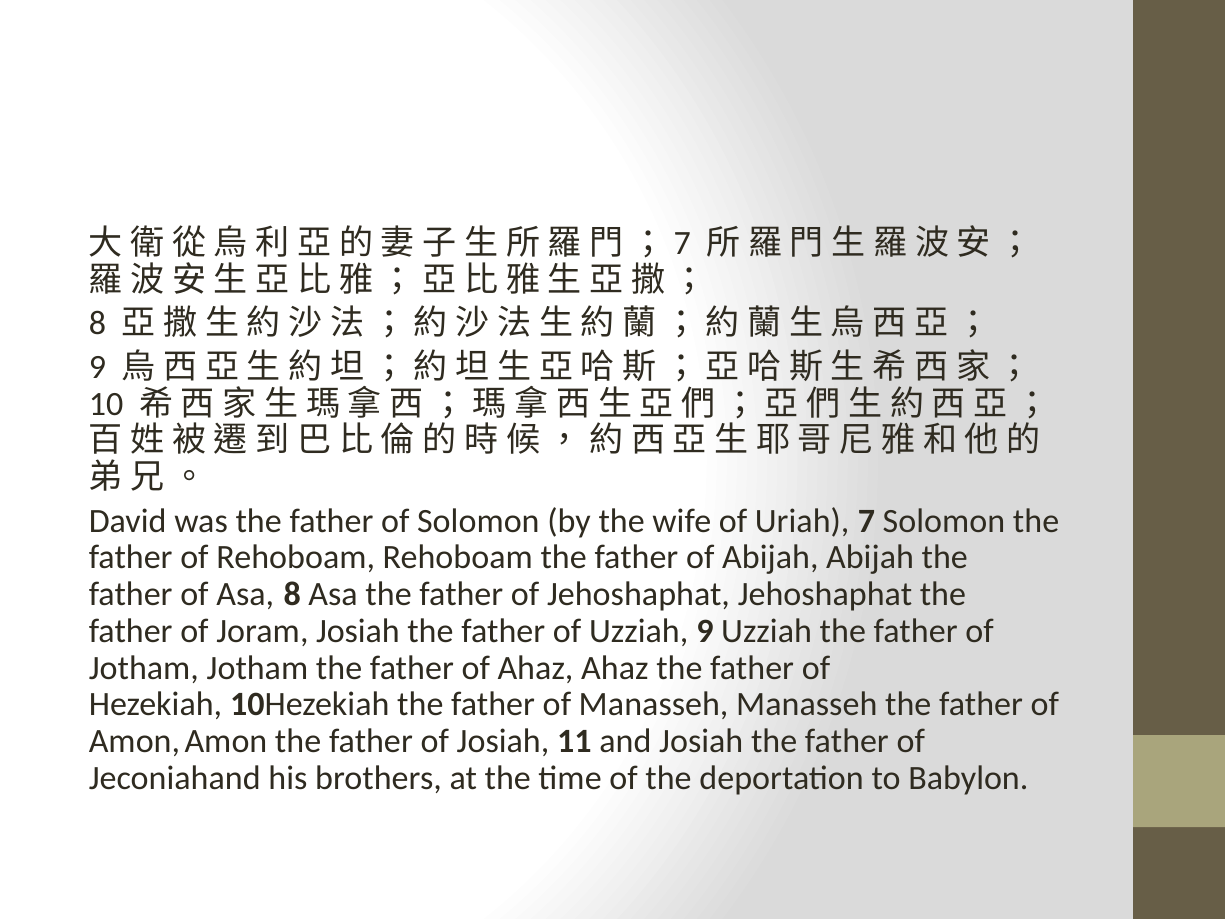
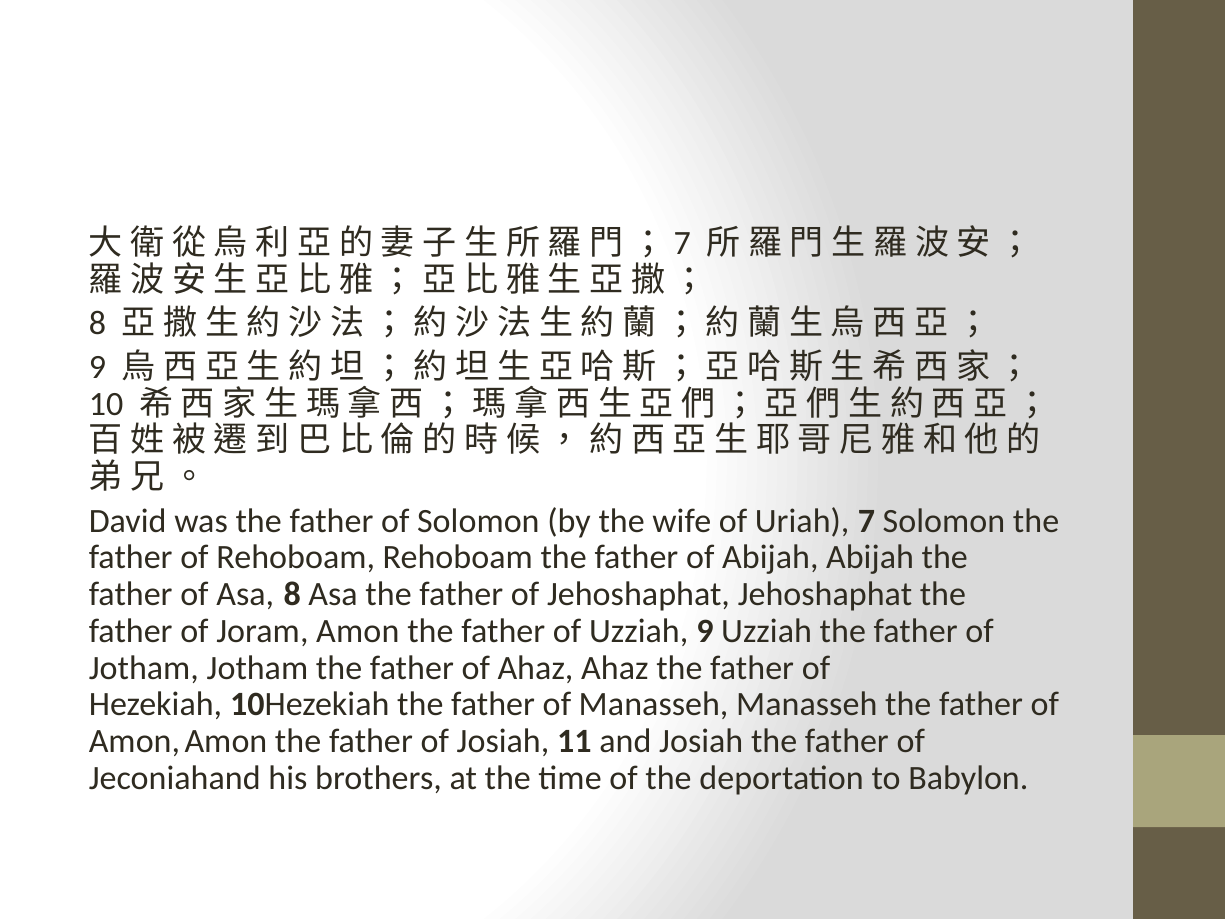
Joram Josiah: Josiah -> Amon
